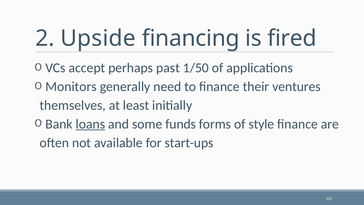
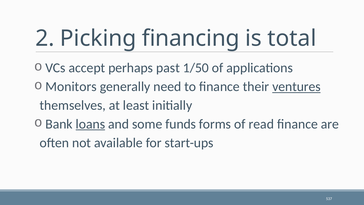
Upside: Upside -> Picking
fired: fired -> total
ventures underline: none -> present
style: style -> read
